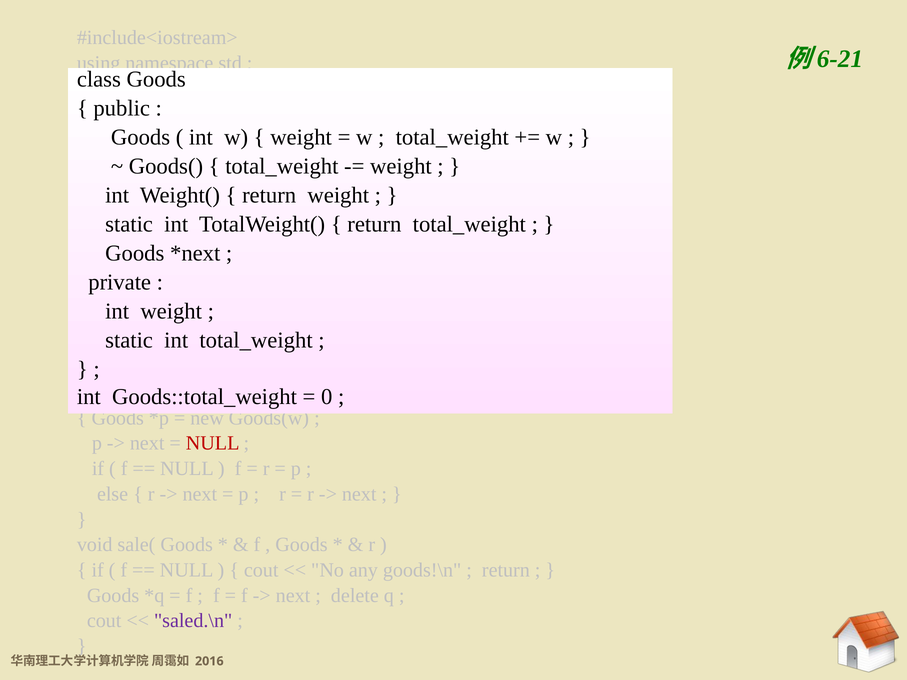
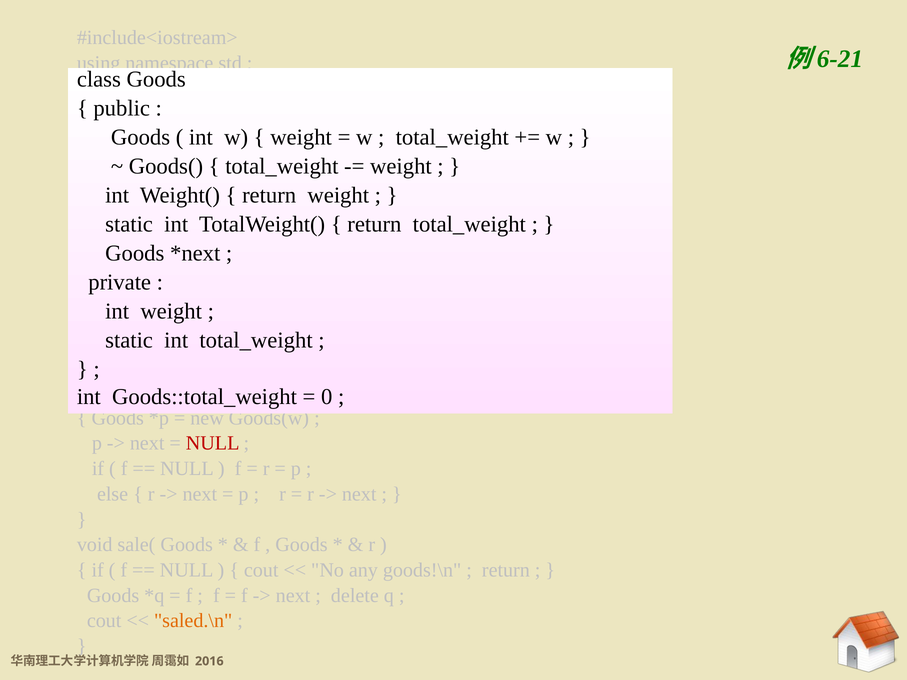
saled.\n colour: purple -> orange
